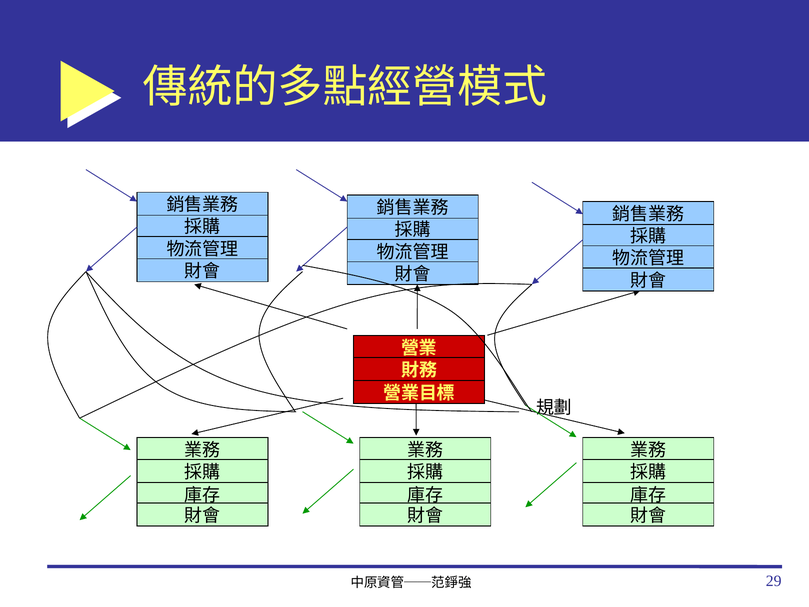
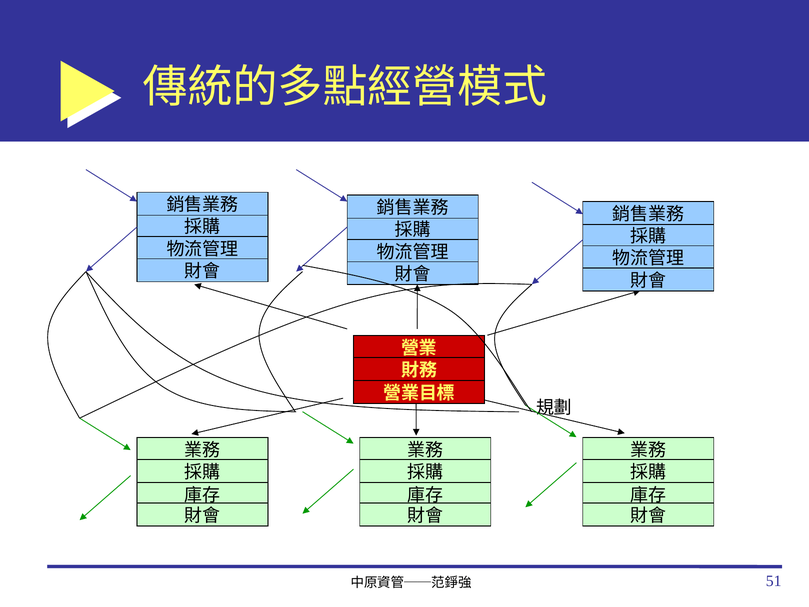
29: 29 -> 51
